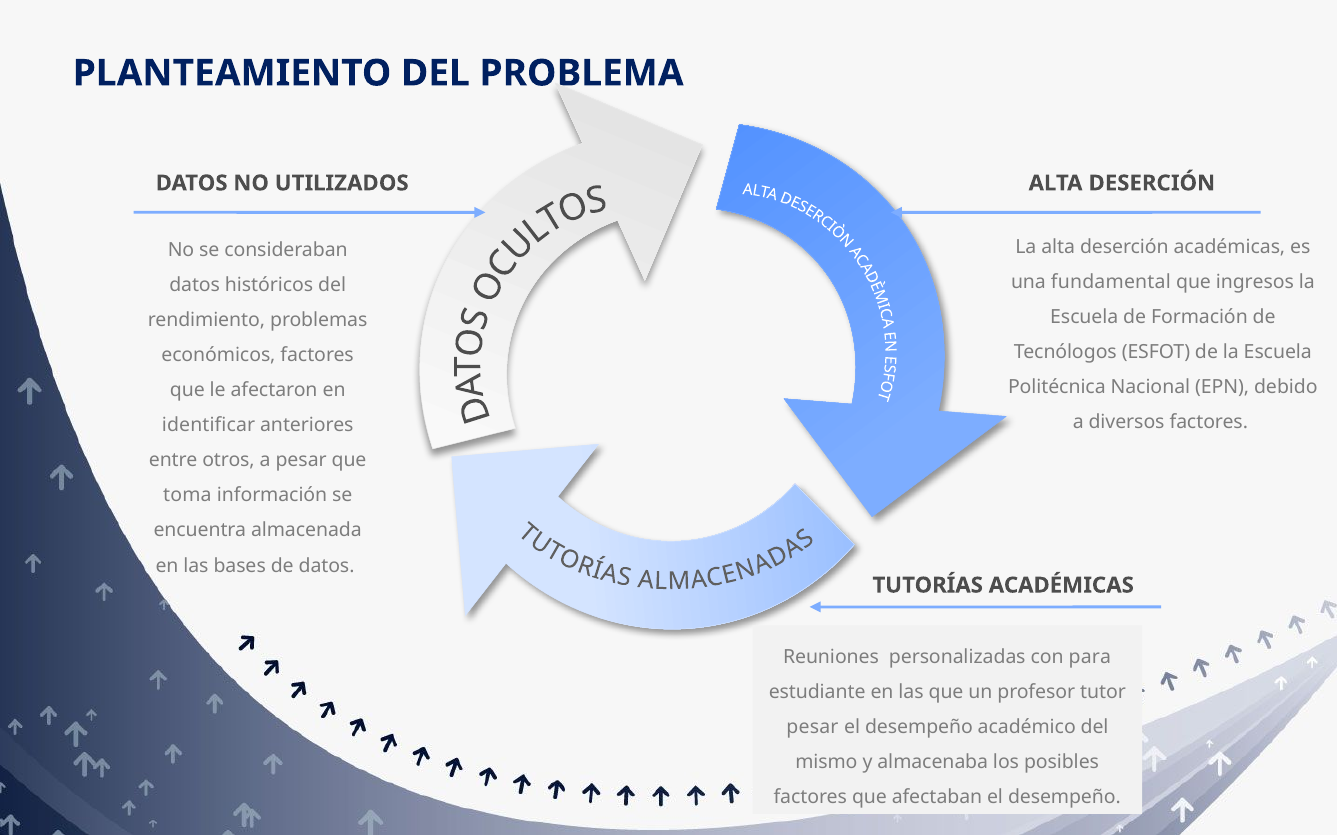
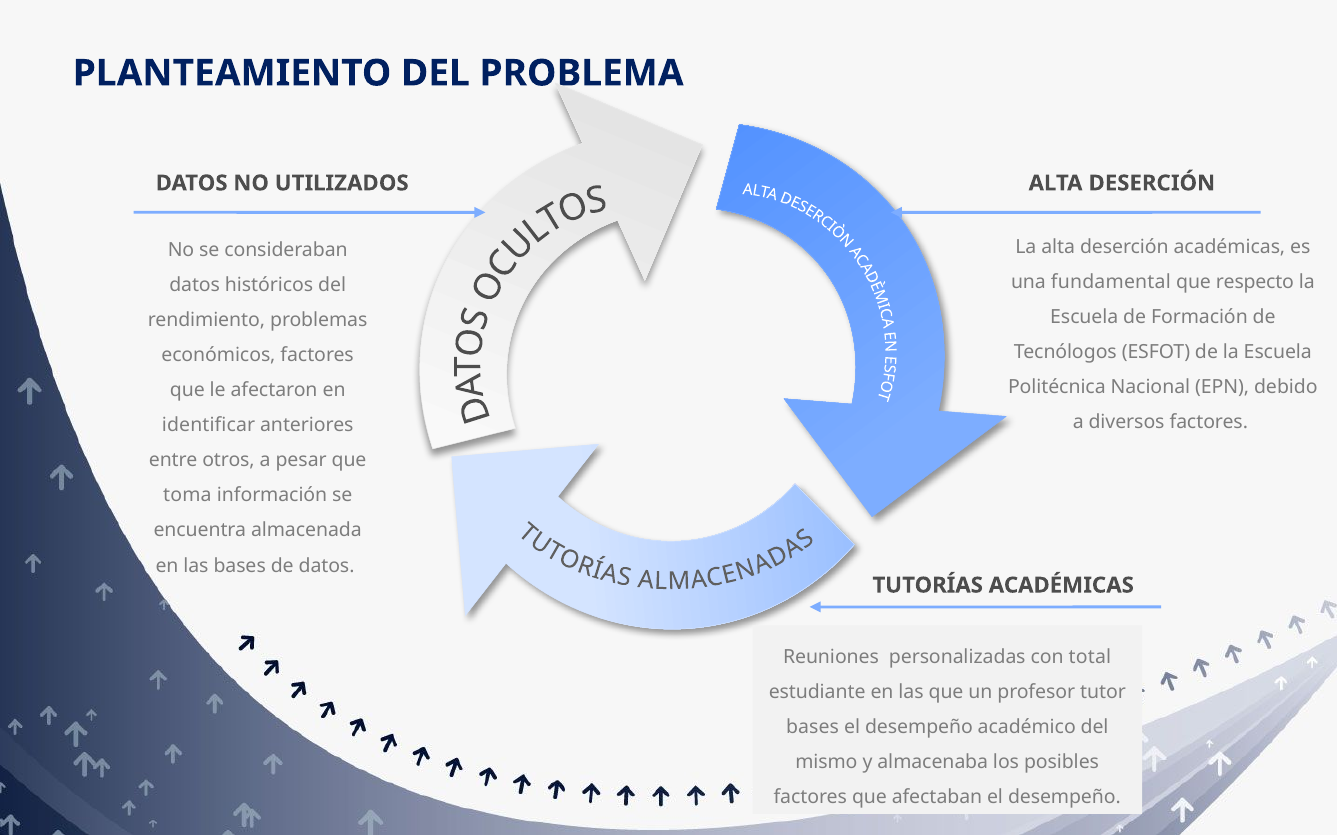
ingresos: ingresos -> respecto
para: para -> total
pesar at (812, 727): pesar -> bases
